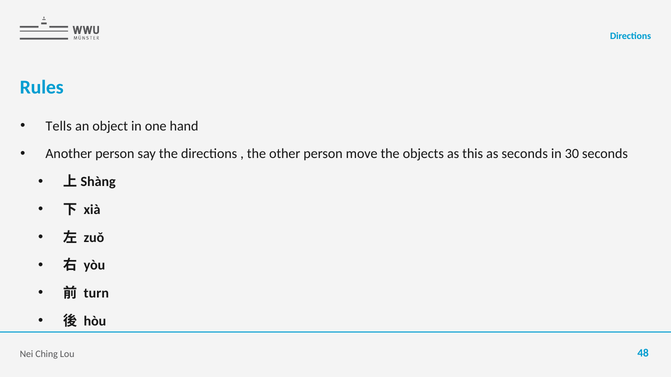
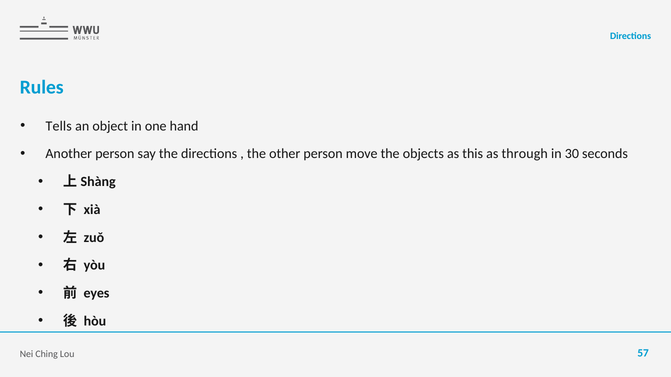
as seconds: seconds -> through
turn: turn -> eyes
48: 48 -> 57
